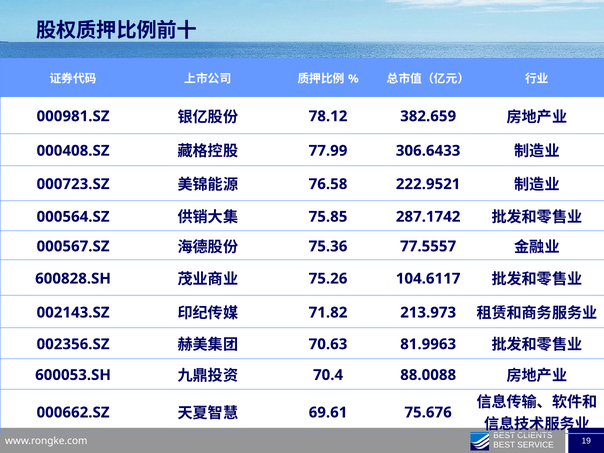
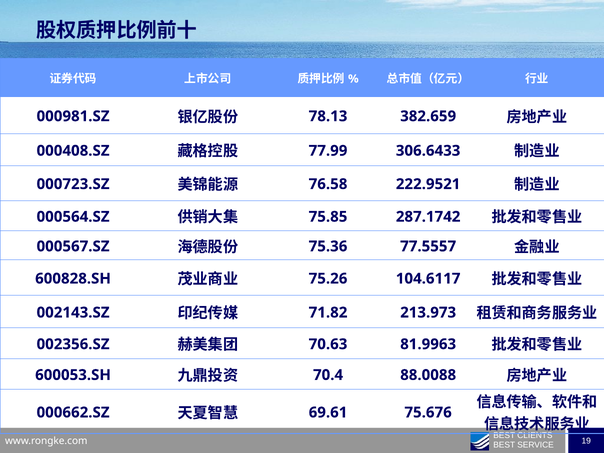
78.12: 78.12 -> 78.13
